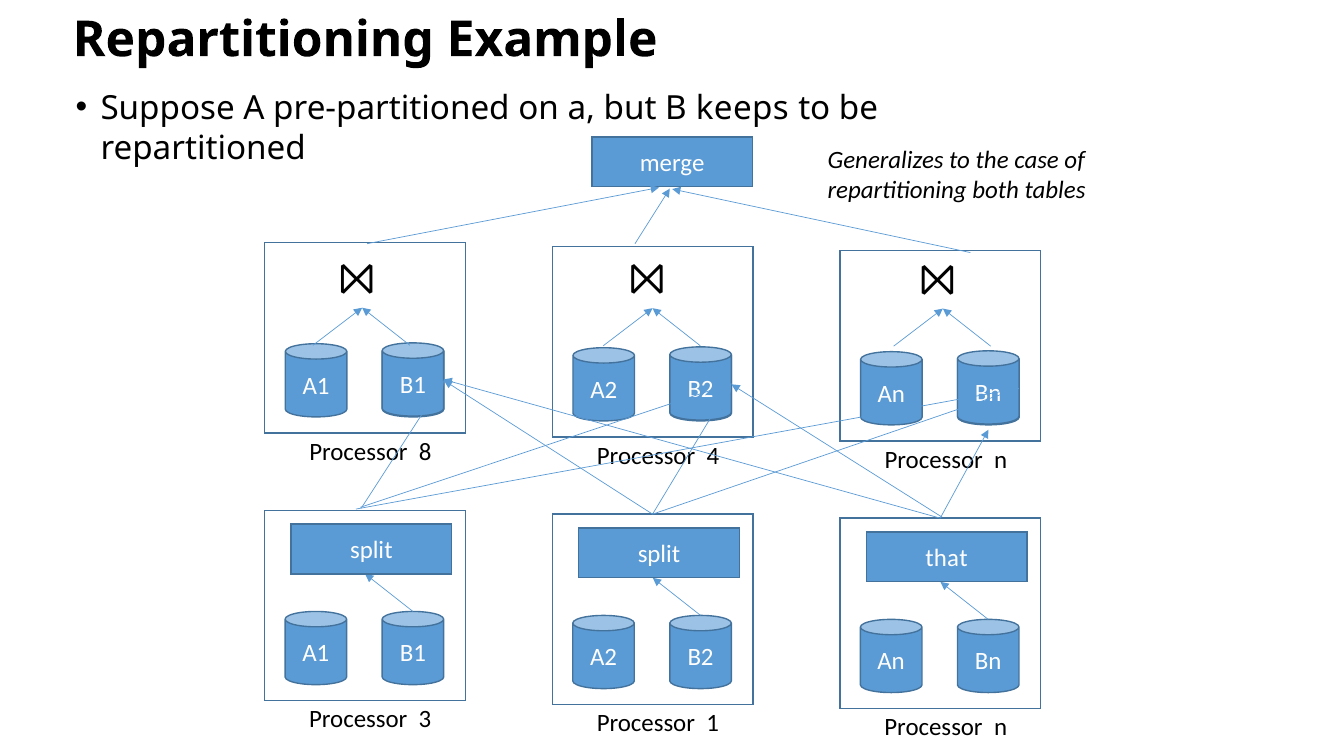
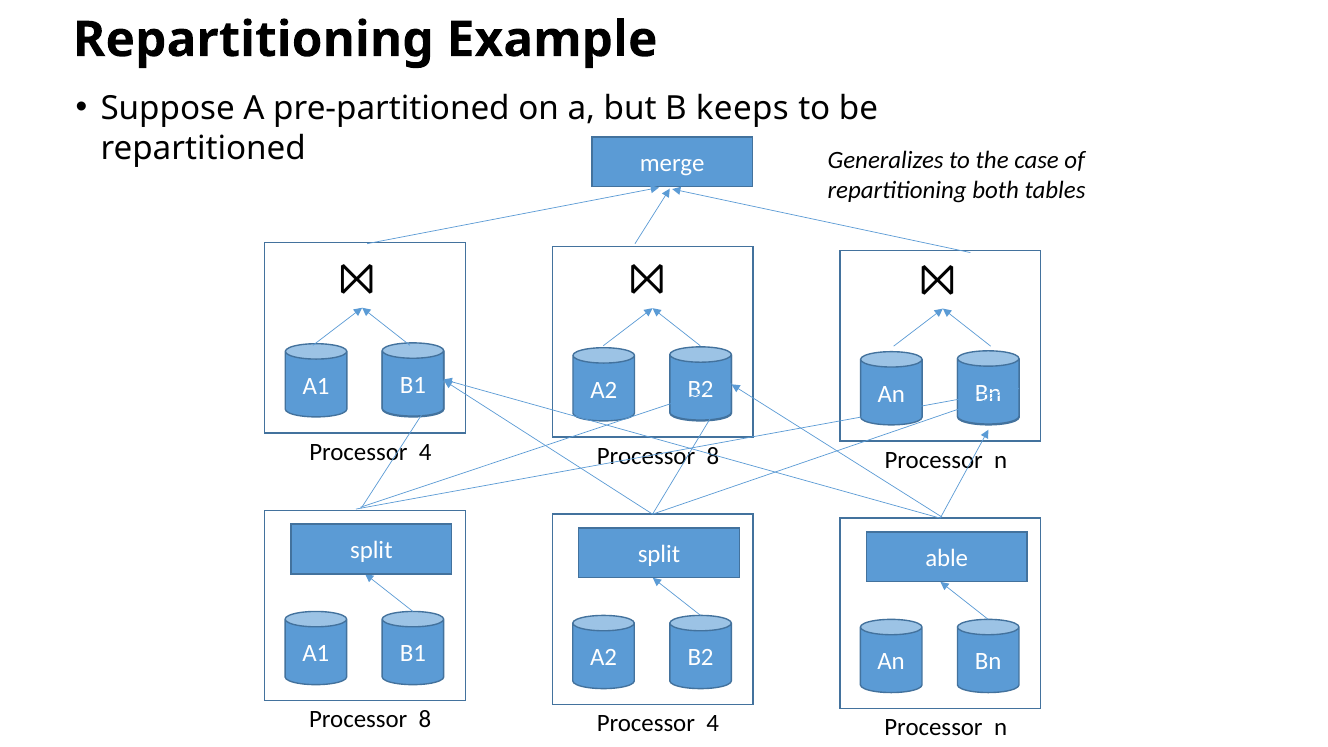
8 at (425, 452): 8 -> 4
4 at (713, 456): 4 -> 8
that: that -> able
3 at (425, 720): 3 -> 8
1 at (713, 724): 1 -> 4
